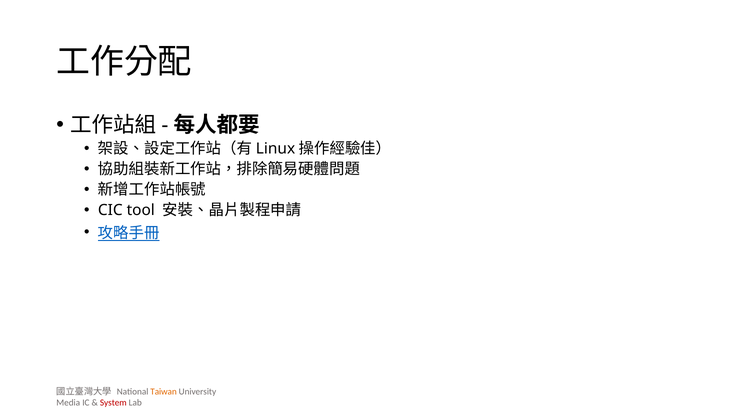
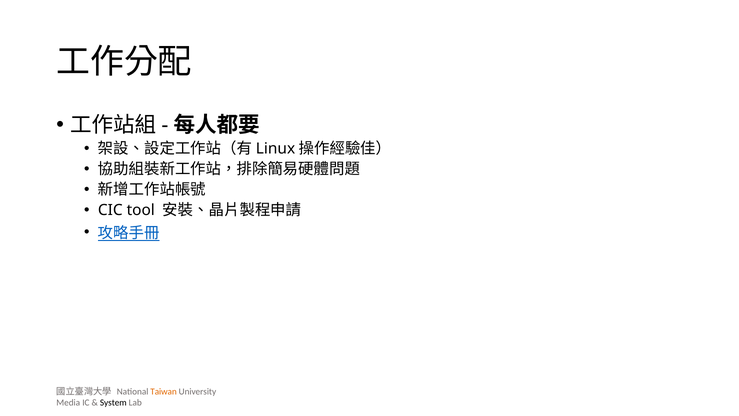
System colour: red -> black
